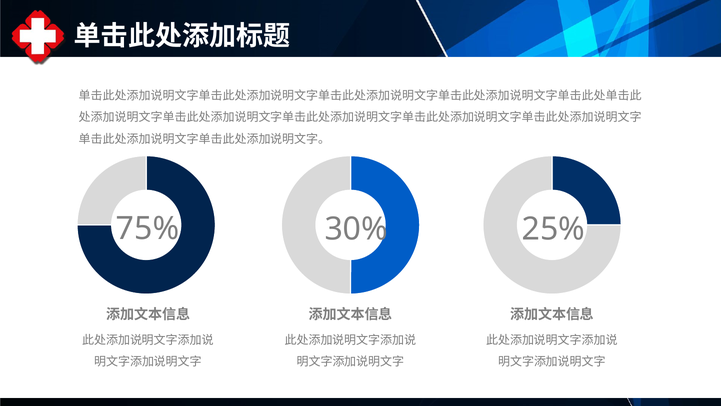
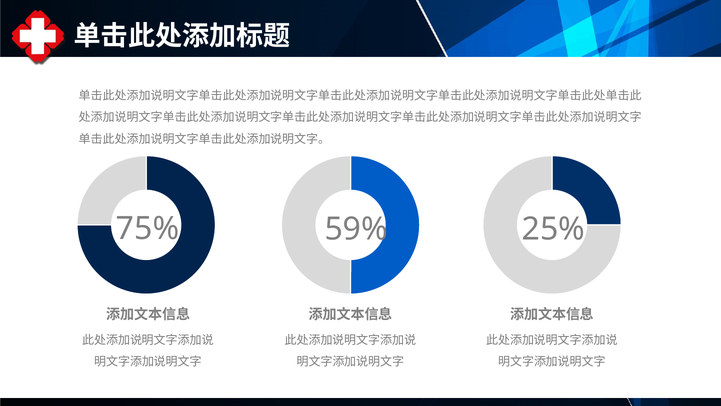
30%: 30% -> 59%
